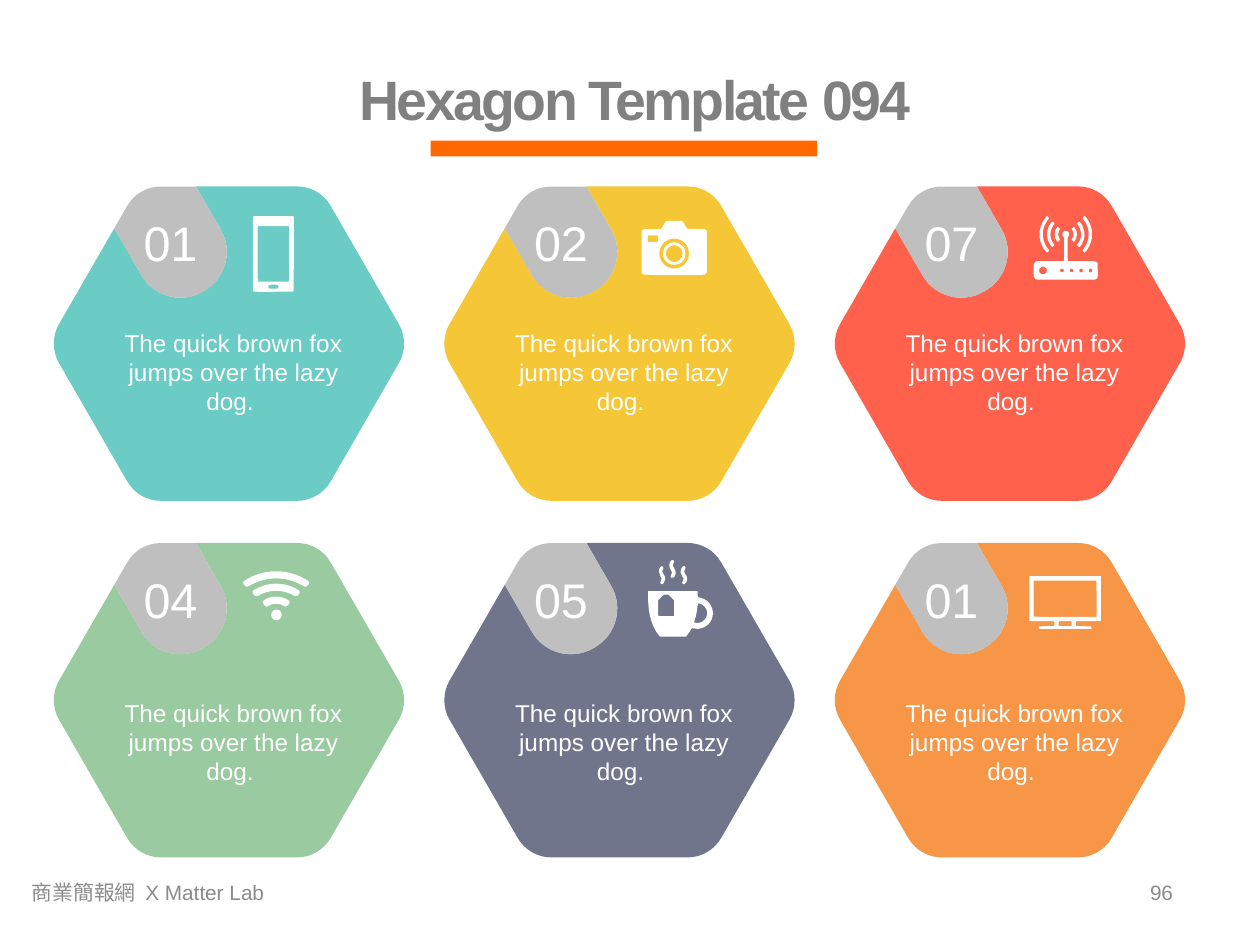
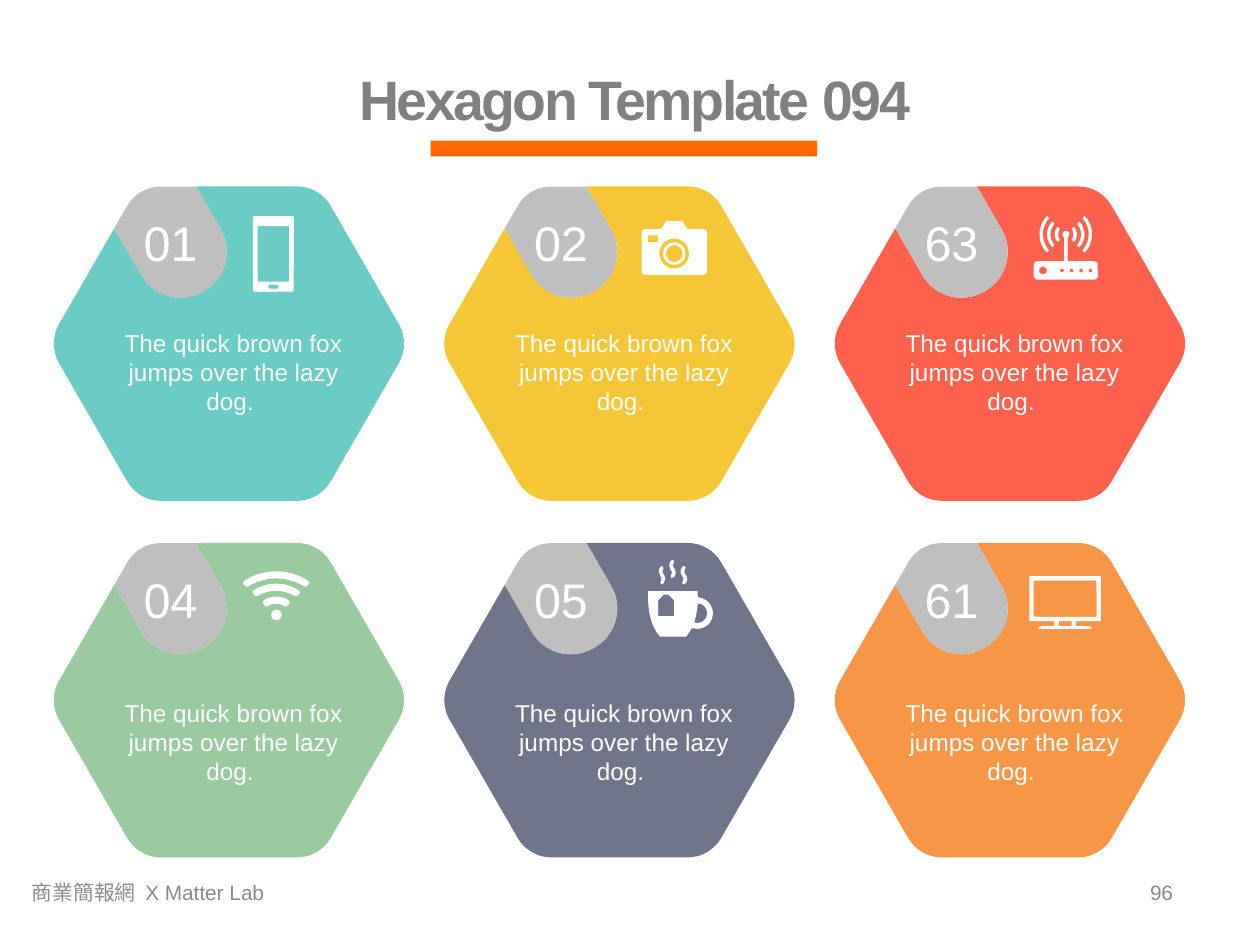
07: 07 -> 63
05 01: 01 -> 61
